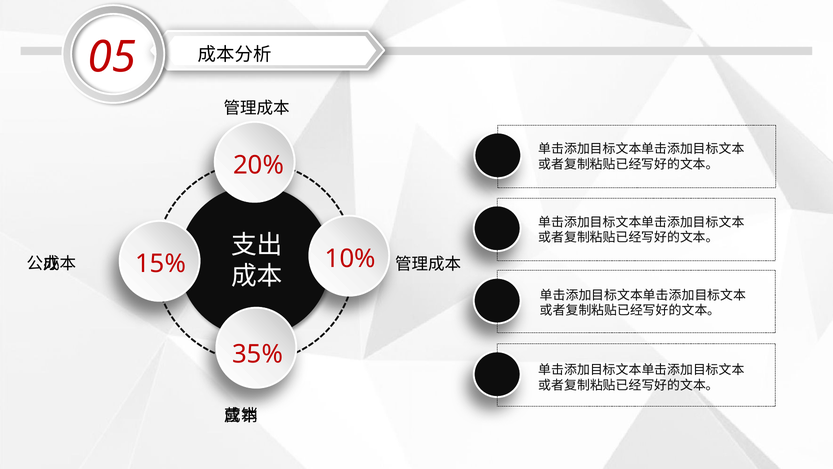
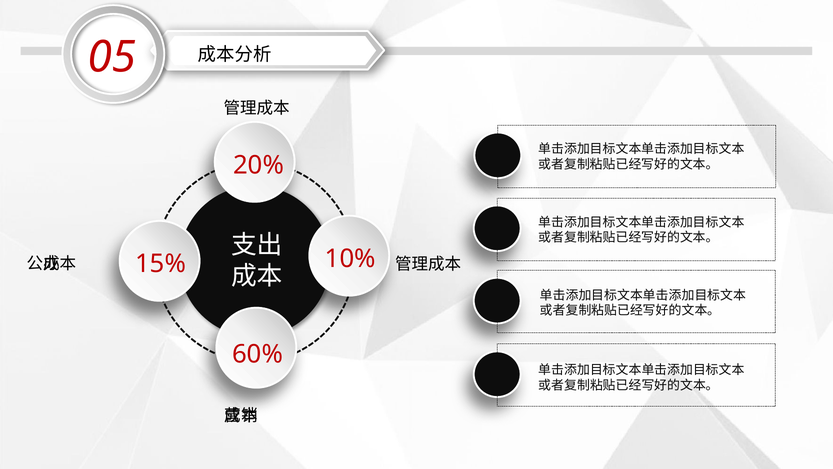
35%: 35% -> 60%
